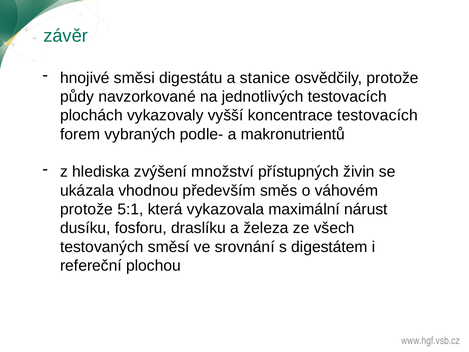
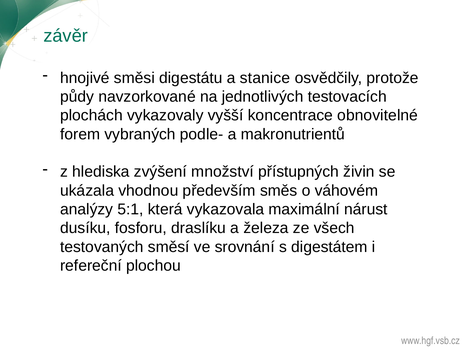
koncentrace testovacích: testovacích -> obnovitelné
protože at (87, 209): protože -> analýzy
